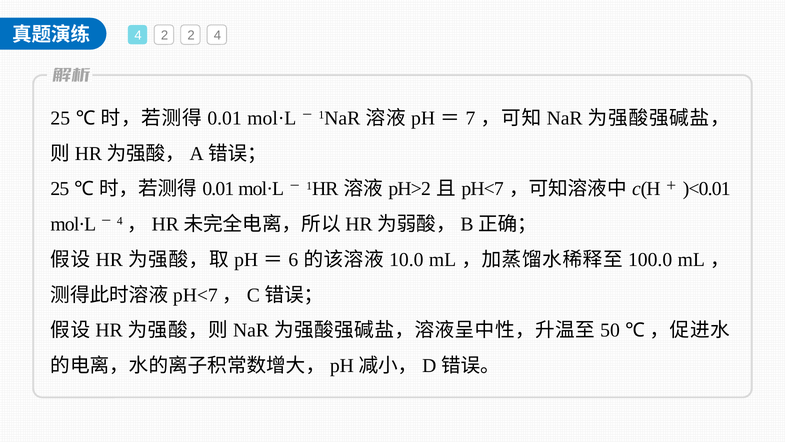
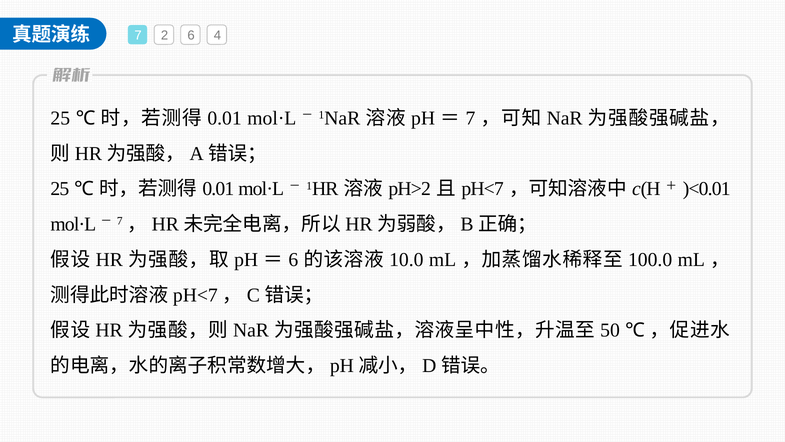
4 at (138, 36): 4 -> 7
2 2: 2 -> 6
4 at (120, 221): 4 -> 7
